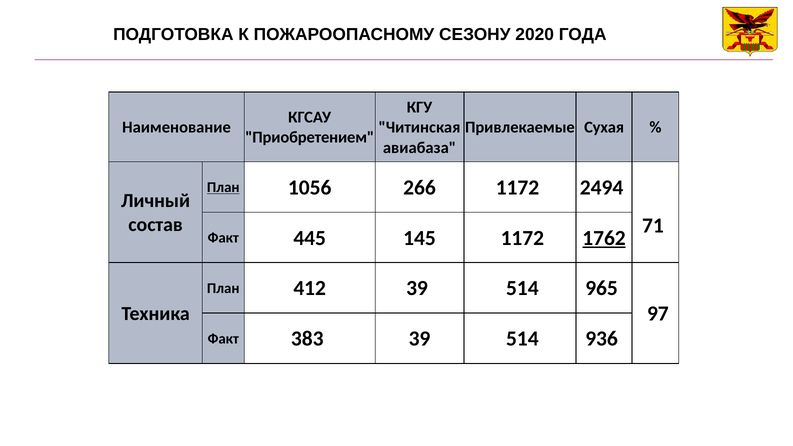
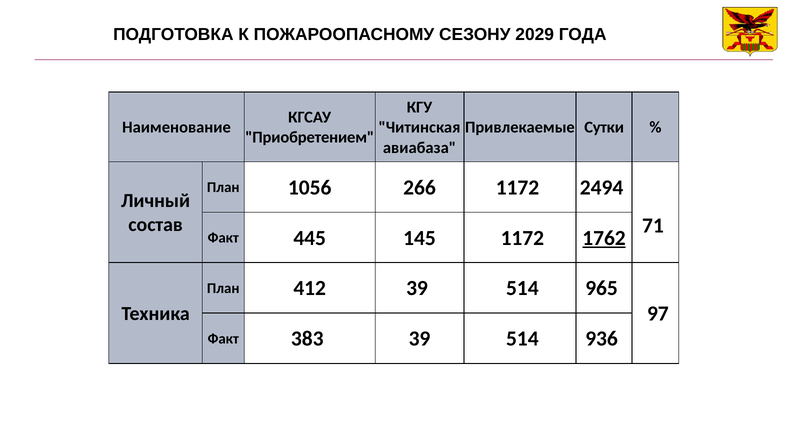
2020: 2020 -> 2029
Сухая: Сухая -> Сутки
План at (223, 187) underline: present -> none
